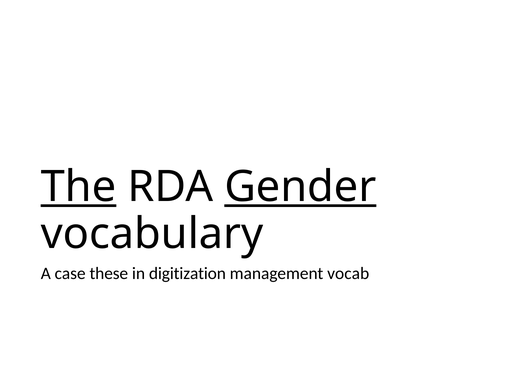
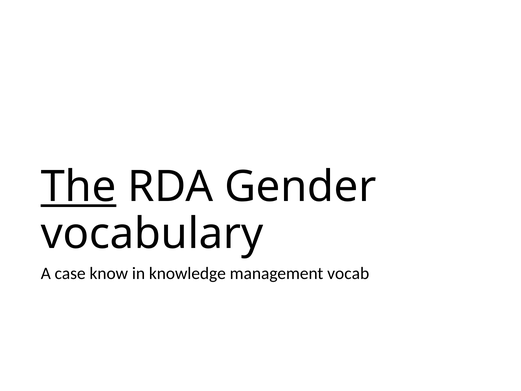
Gender underline: present -> none
these: these -> know
digitization: digitization -> knowledge
